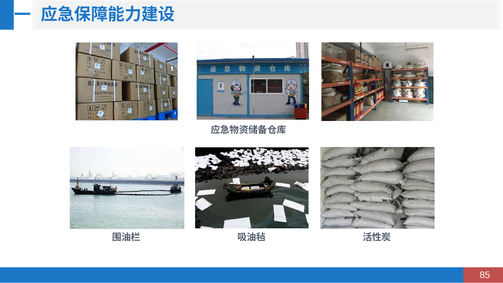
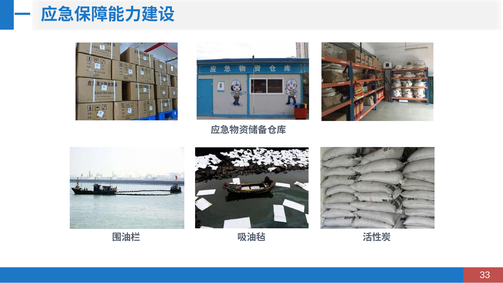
85: 85 -> 33
